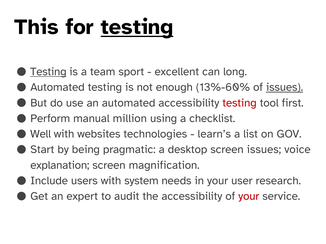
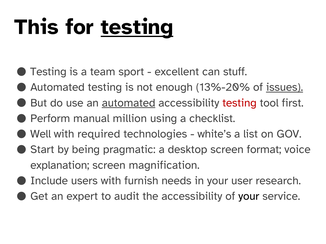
Testing at (48, 72) underline: present -> none
long: long -> stuff
13%-60%: 13%-60% -> 13%-20%
automated at (129, 103) underline: none -> present
websites: websites -> required
learn’s: learn’s -> white’s
screen issues: issues -> format
system: system -> furnish
your at (249, 197) colour: red -> black
